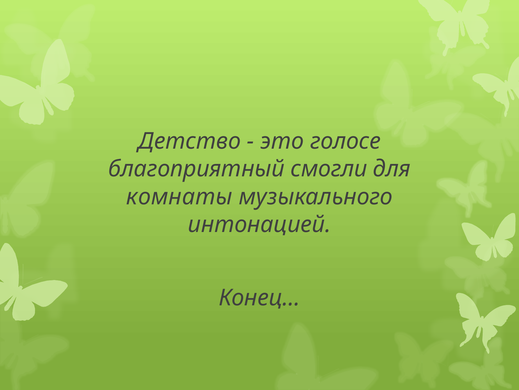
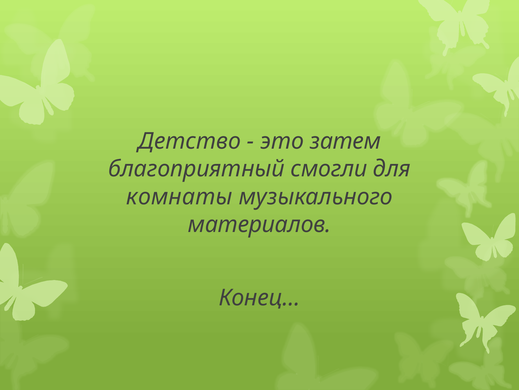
голосе: голосе -> затем
интонацией: интонацией -> материалов
